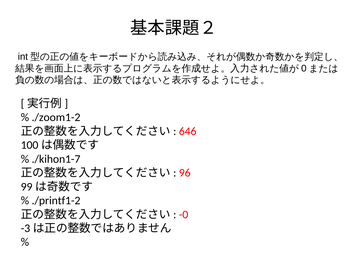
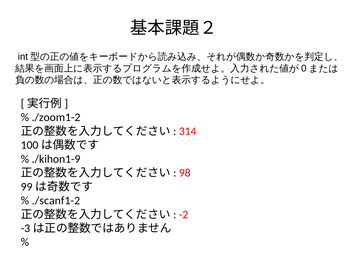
646: 646 -> 314
./kihon1-7: ./kihon1-7 -> ./kihon1-9
96: 96 -> 98
./printf1-2: ./printf1-2 -> ./scanf1-2
-0: -0 -> -2
